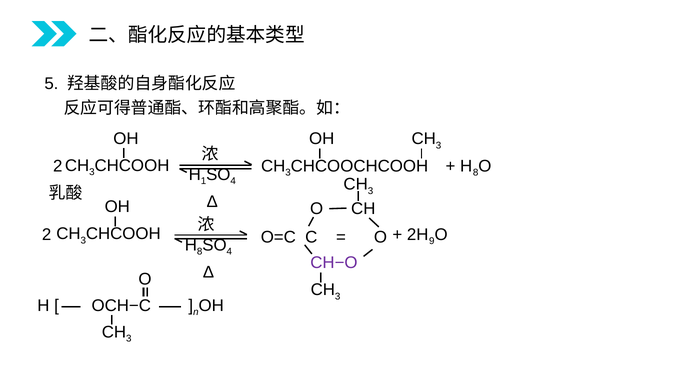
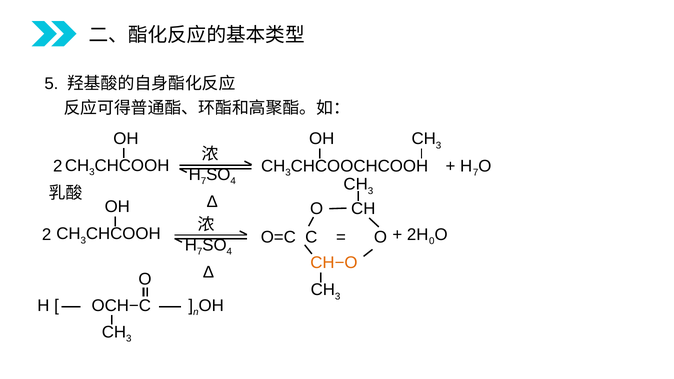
8 at (476, 173): 8 -> 7
1 at (203, 181): 1 -> 7
9: 9 -> 0
8 at (200, 252): 8 -> 7
CH−O colour: purple -> orange
